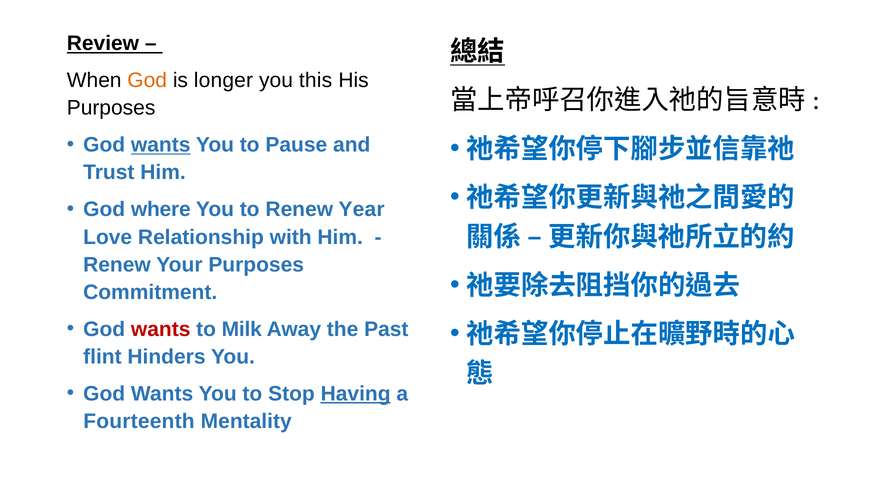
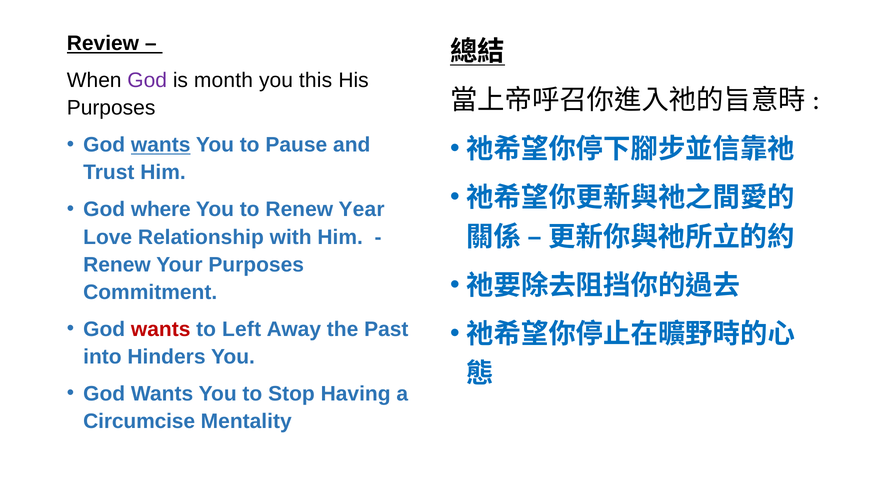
God at (147, 80) colour: orange -> purple
longer: longer -> month
Milk: Milk -> Left
flint: flint -> into
Having underline: present -> none
Fourteenth: Fourteenth -> Circumcise
